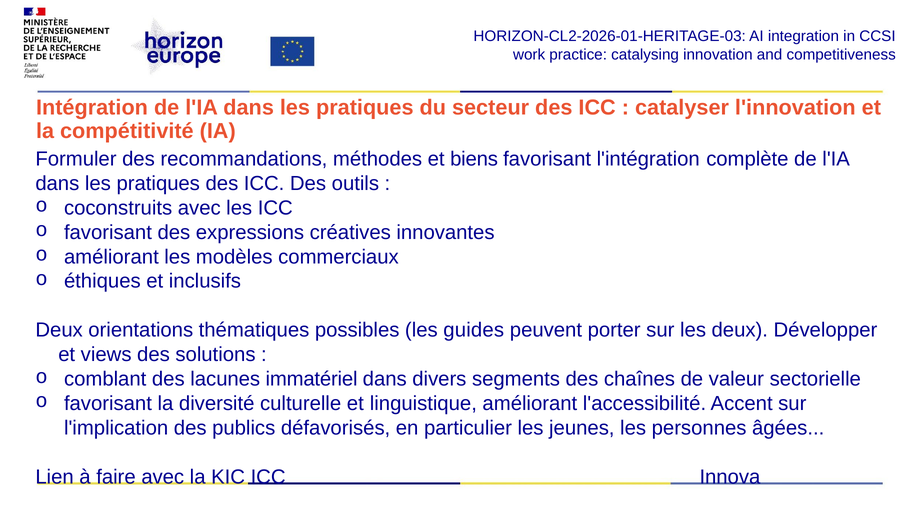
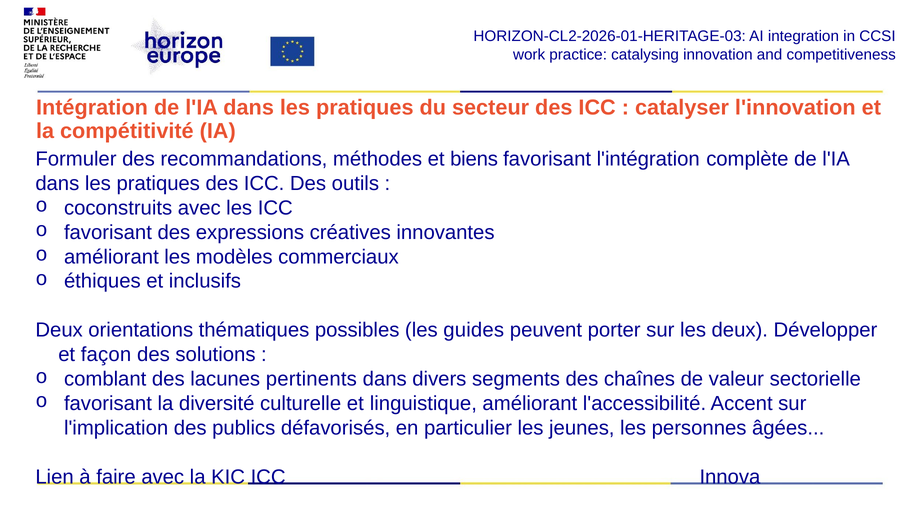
views: views -> façon
immatériel: immatériel -> pertinents
